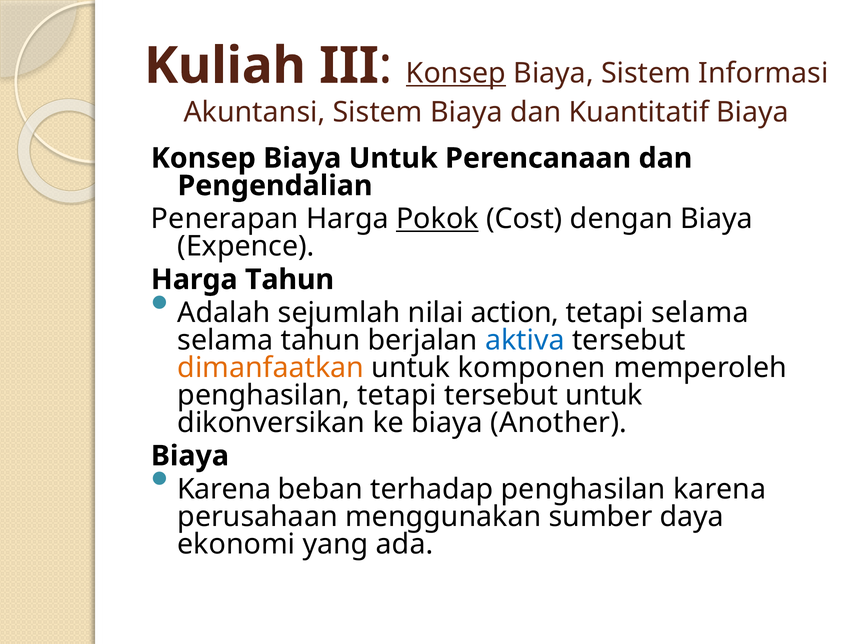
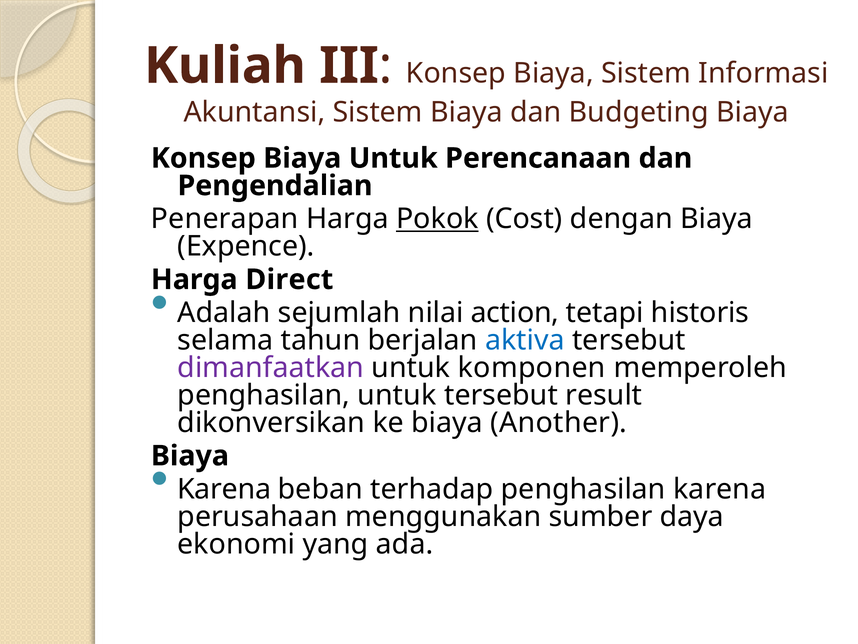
Konsep at (456, 73) underline: present -> none
Kuantitatif: Kuantitatif -> Budgeting
Tahun at (290, 279): Tahun -> Direct
tetapi selama: selama -> historis
dimanfaatkan colour: orange -> purple
penghasilan tetapi: tetapi -> untuk
tersebut untuk: untuk -> result
